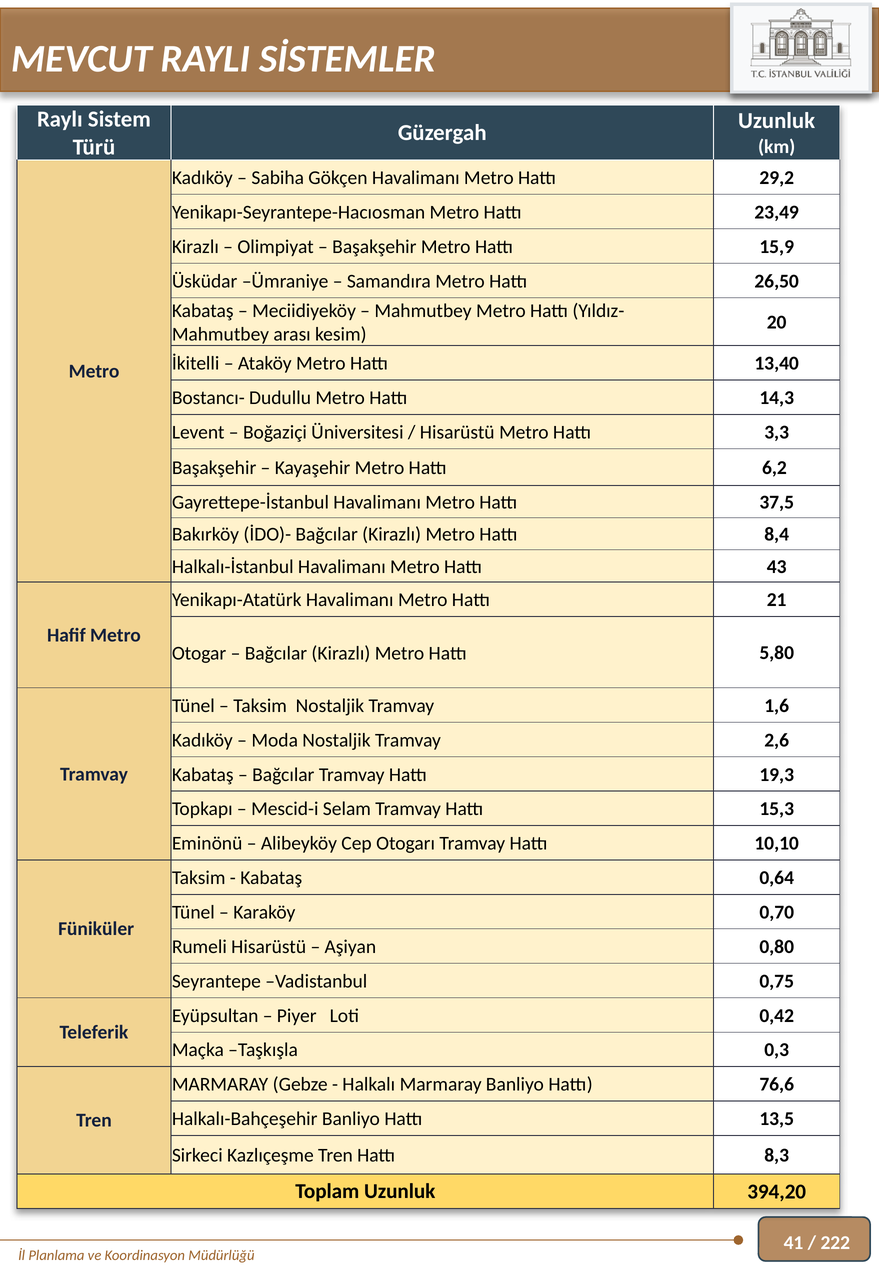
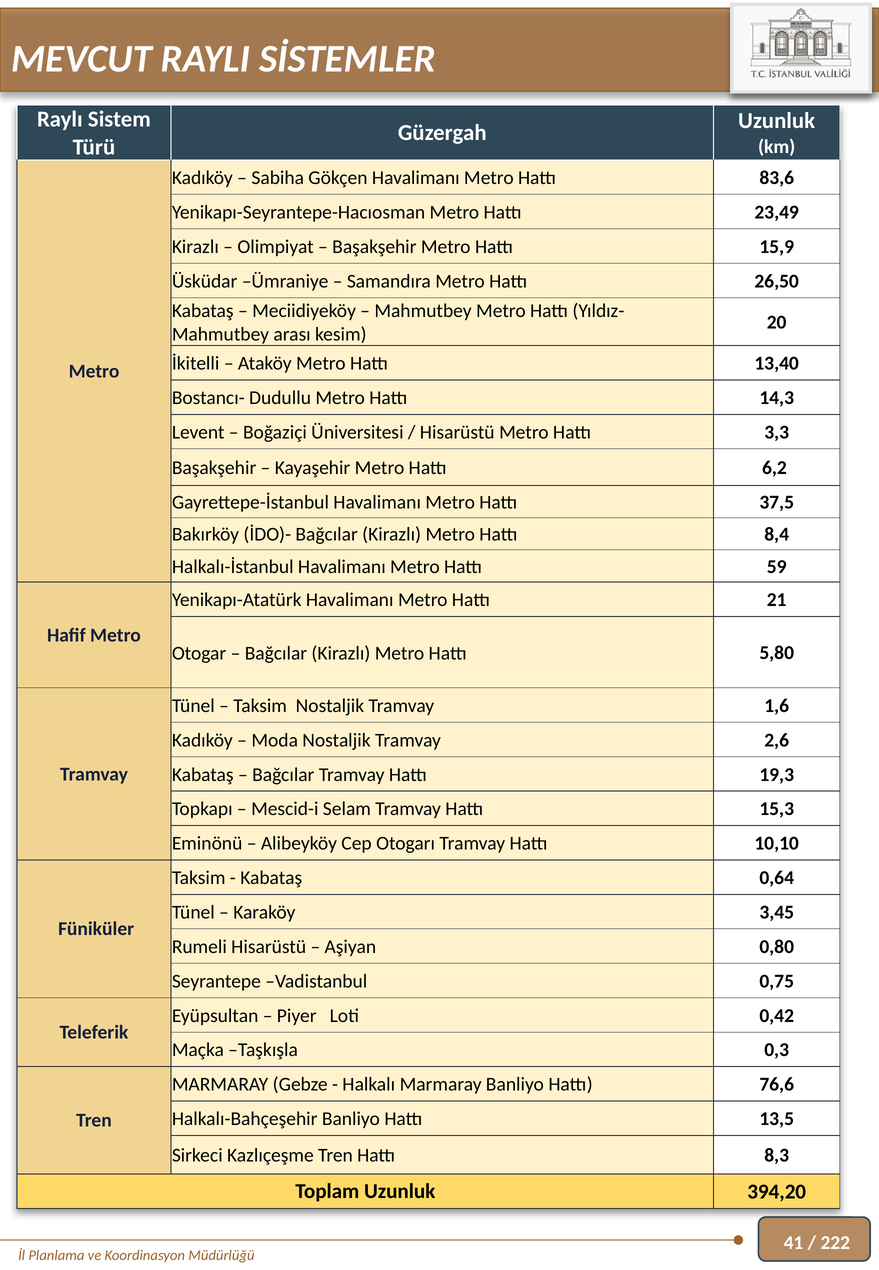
29,2: 29,2 -> 83,6
43: 43 -> 59
0,70: 0,70 -> 3,45
